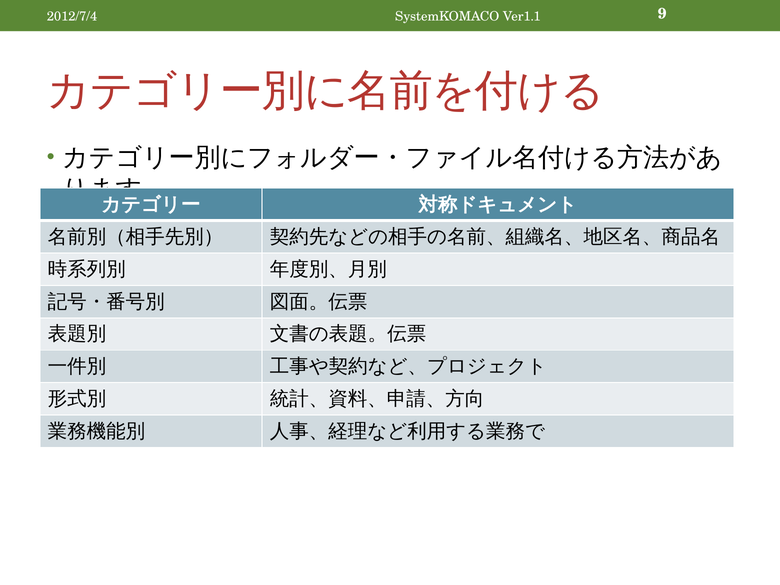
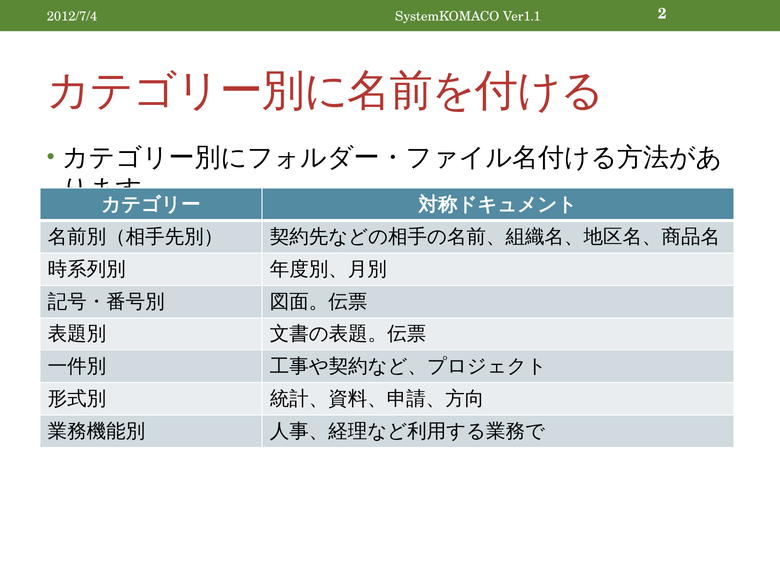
9: 9 -> 2
